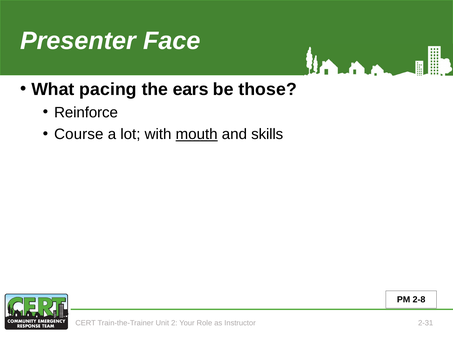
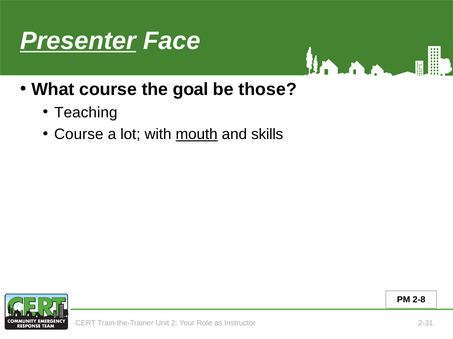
Presenter underline: none -> present
What pacing: pacing -> course
ears: ears -> goal
Reinforce: Reinforce -> Teaching
